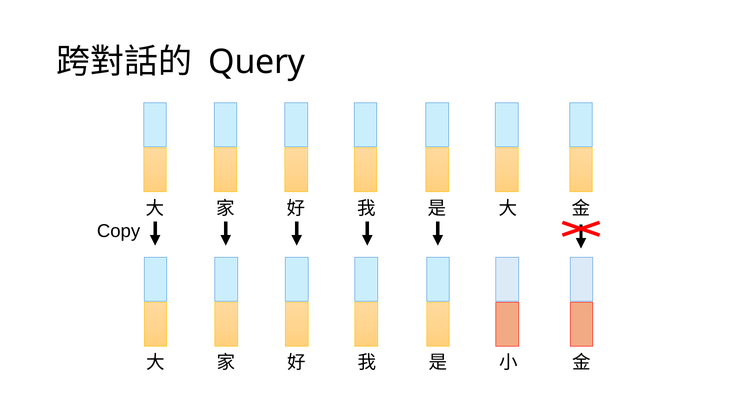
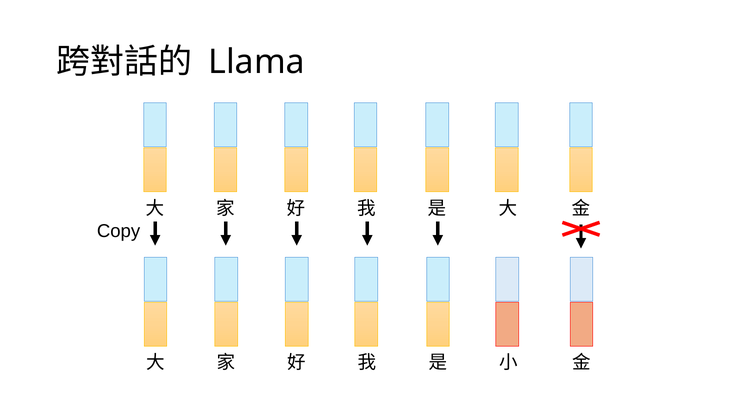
Query: Query -> Llama
